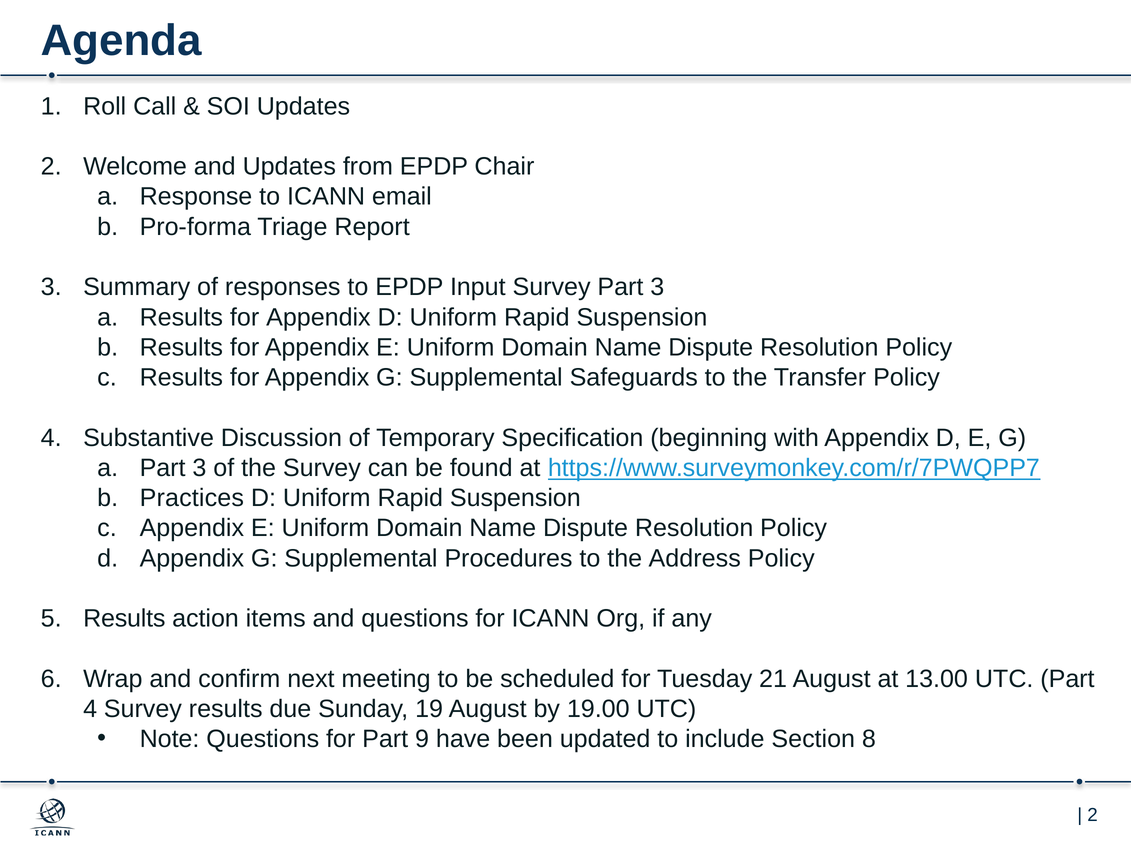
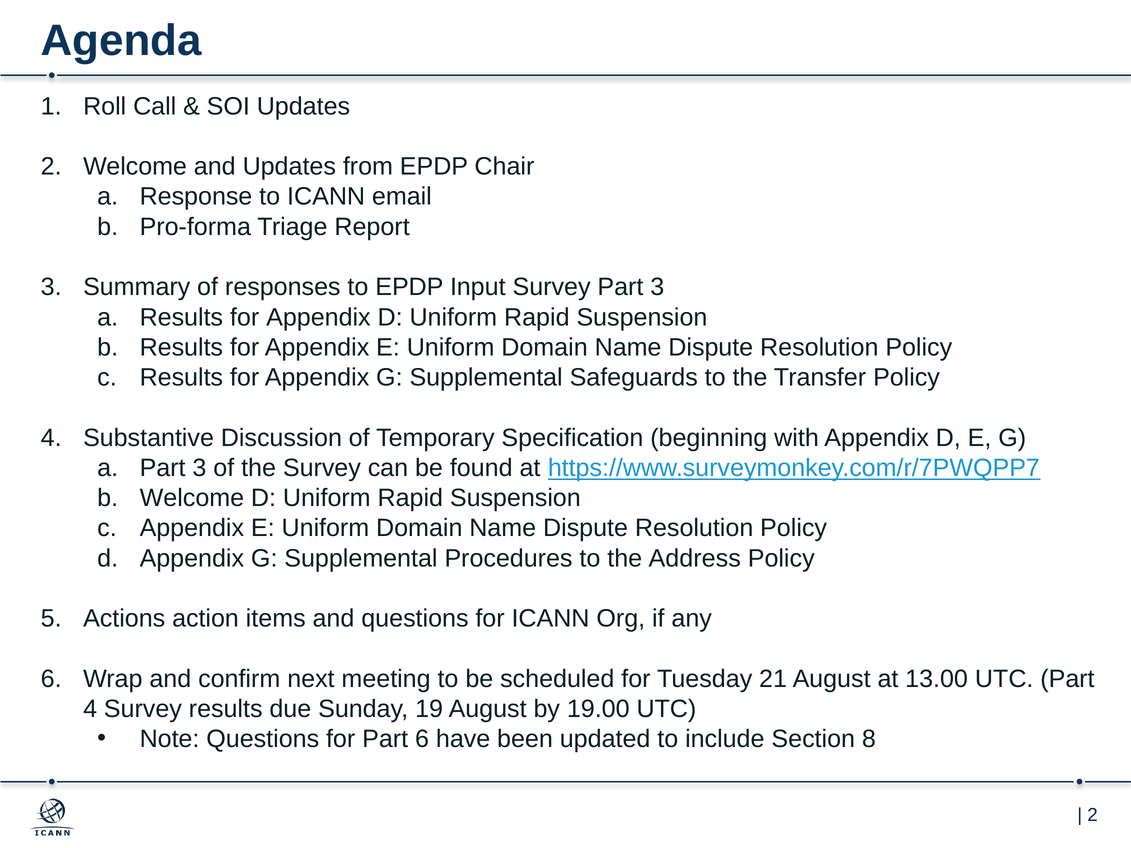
Practices at (192, 498): Practices -> Welcome
Results at (124, 619): Results -> Actions
Part 9: 9 -> 6
